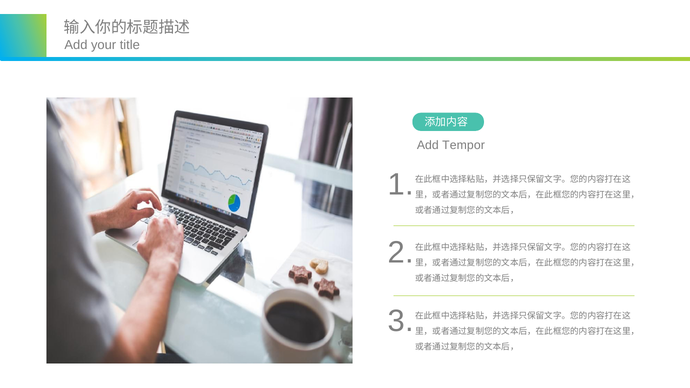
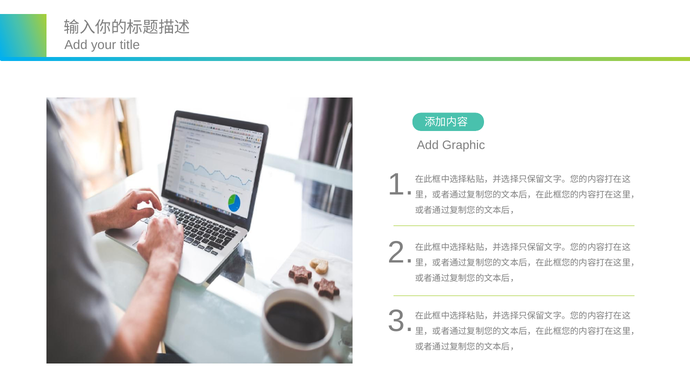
Tempor: Tempor -> Graphic
